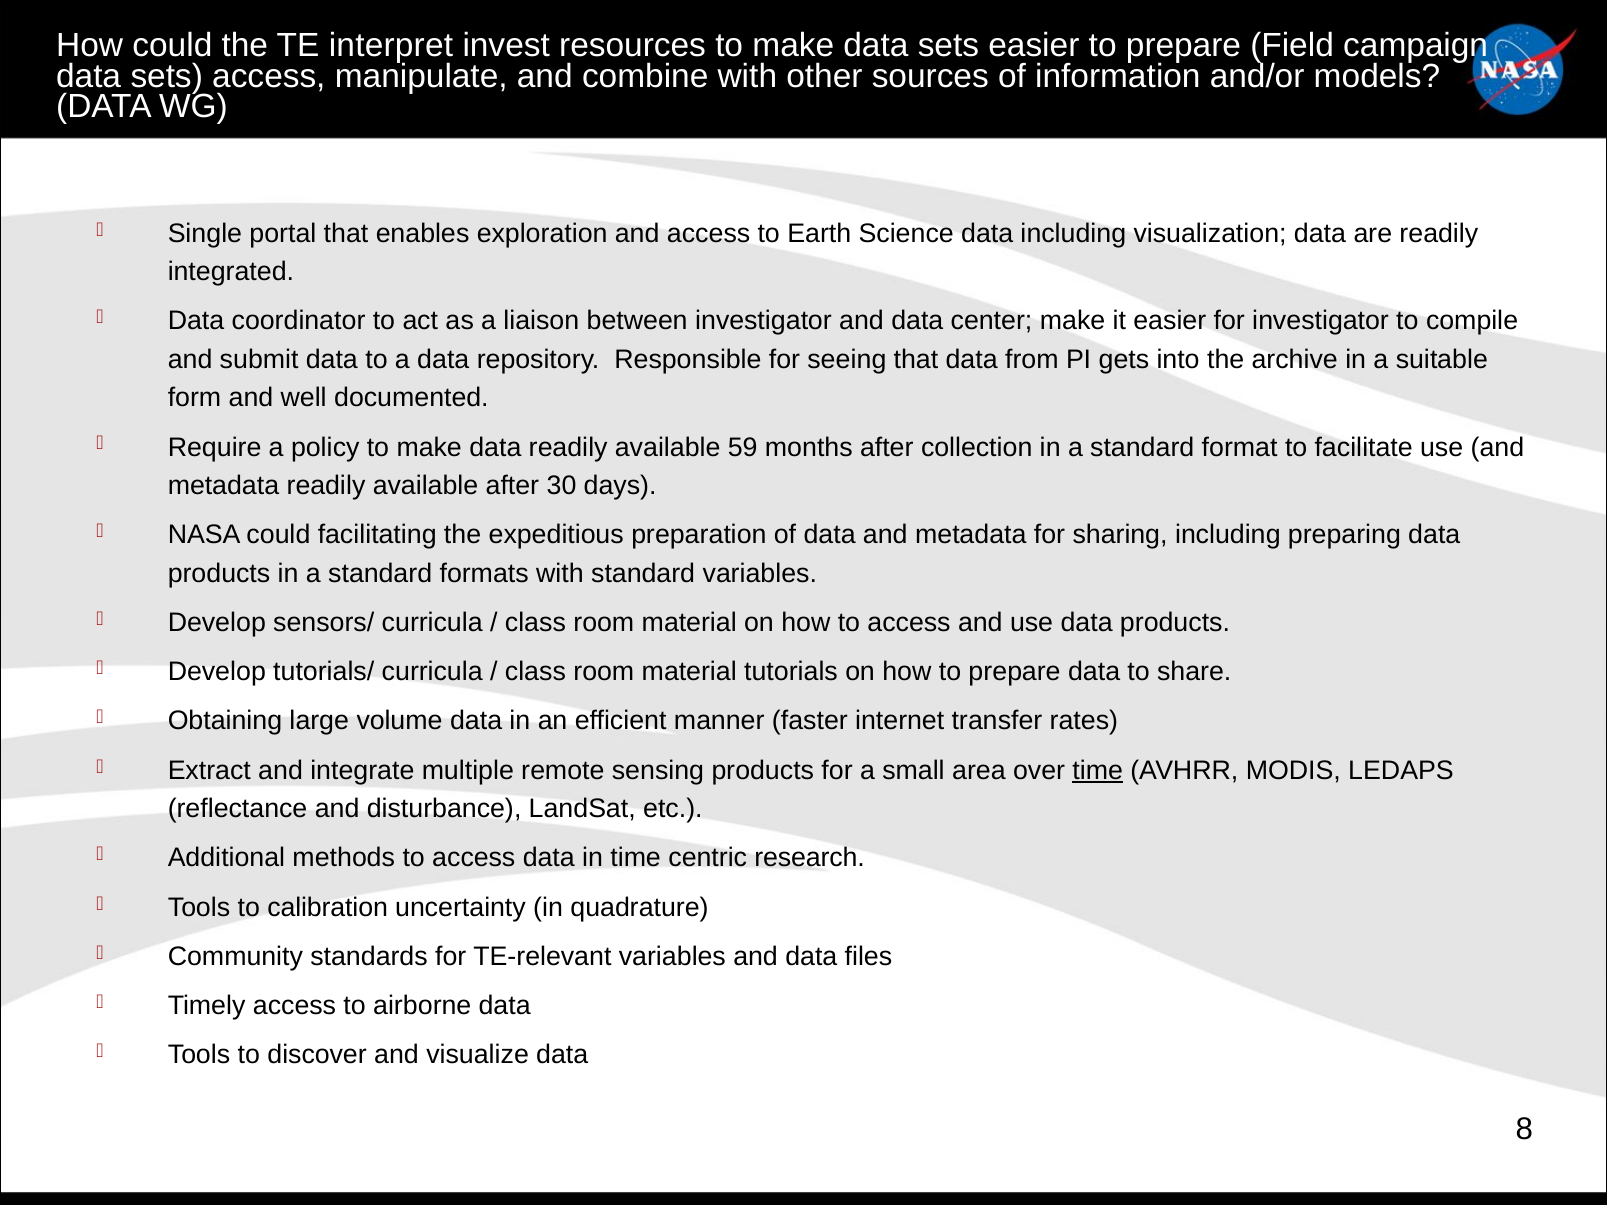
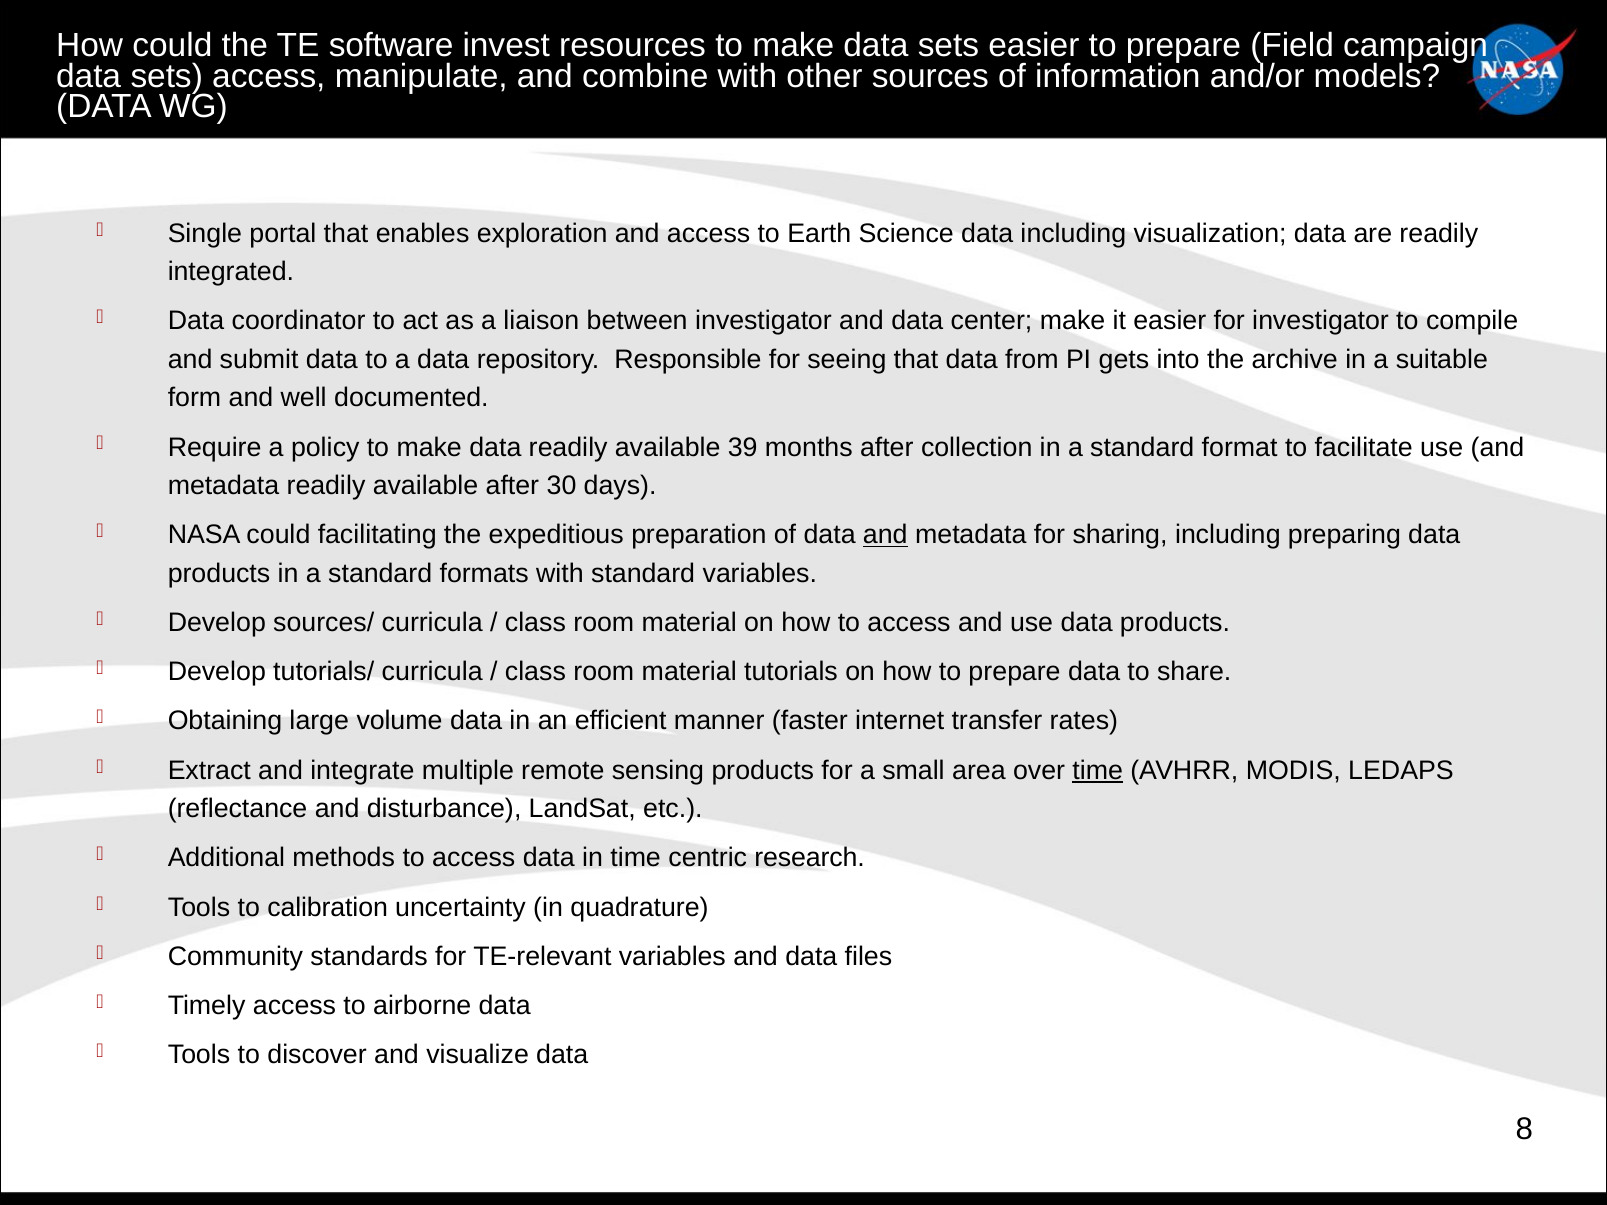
interpret: interpret -> software
59: 59 -> 39
and at (885, 535) underline: none -> present
sensors/: sensors/ -> sources/
